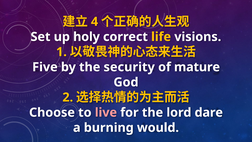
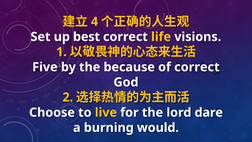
holy: holy -> best
security: security -> because
of mature: mature -> correct
live colour: pink -> yellow
